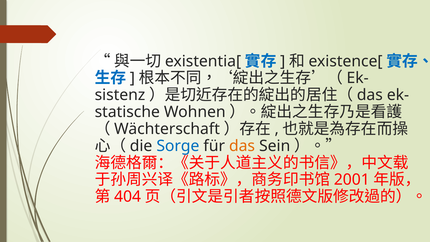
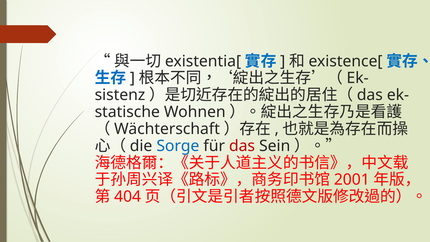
das at (242, 146) colour: orange -> red
